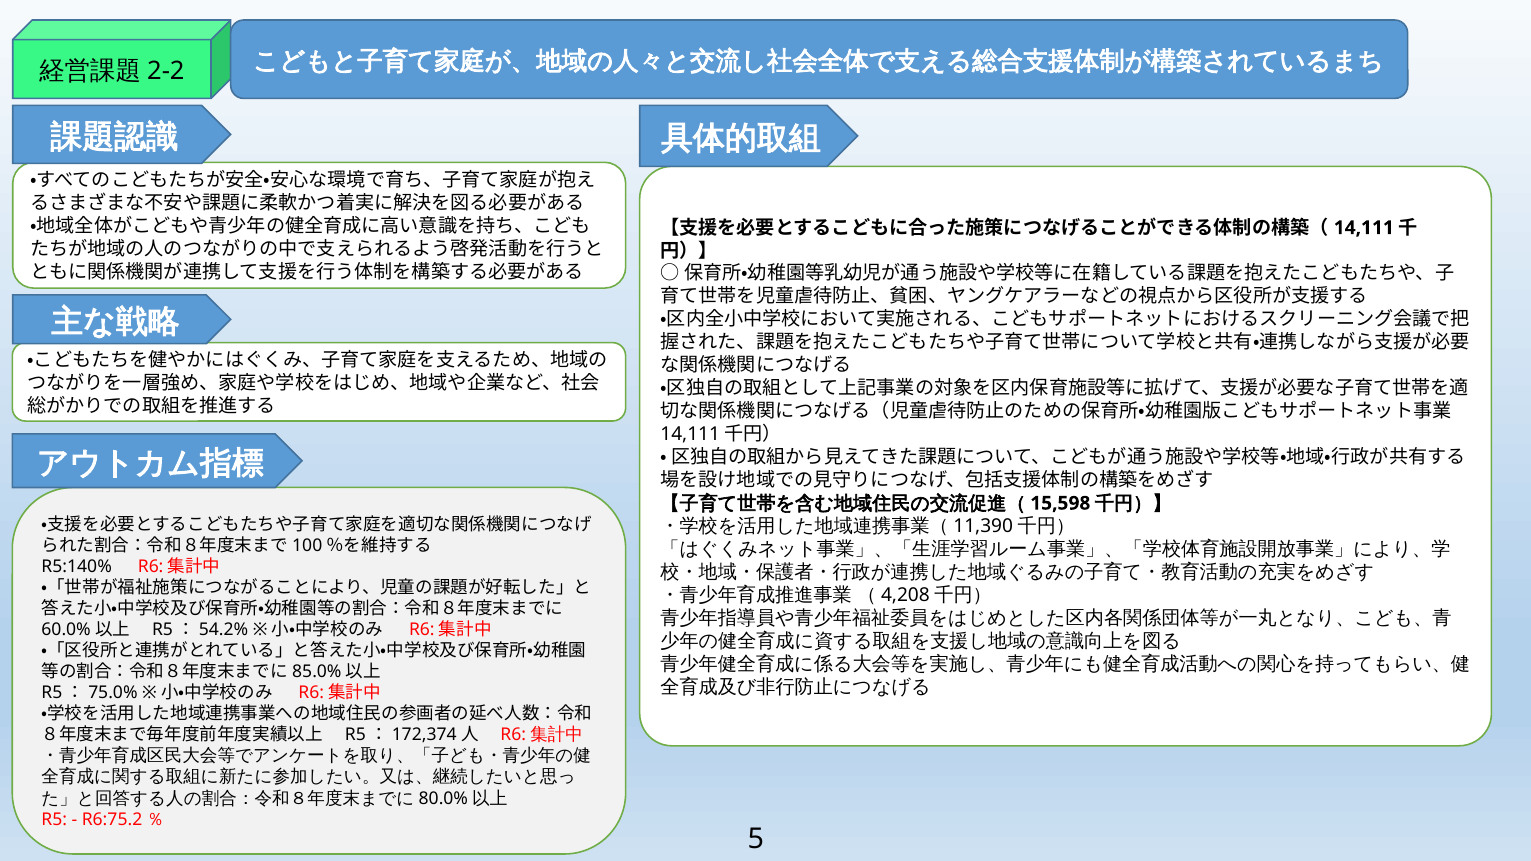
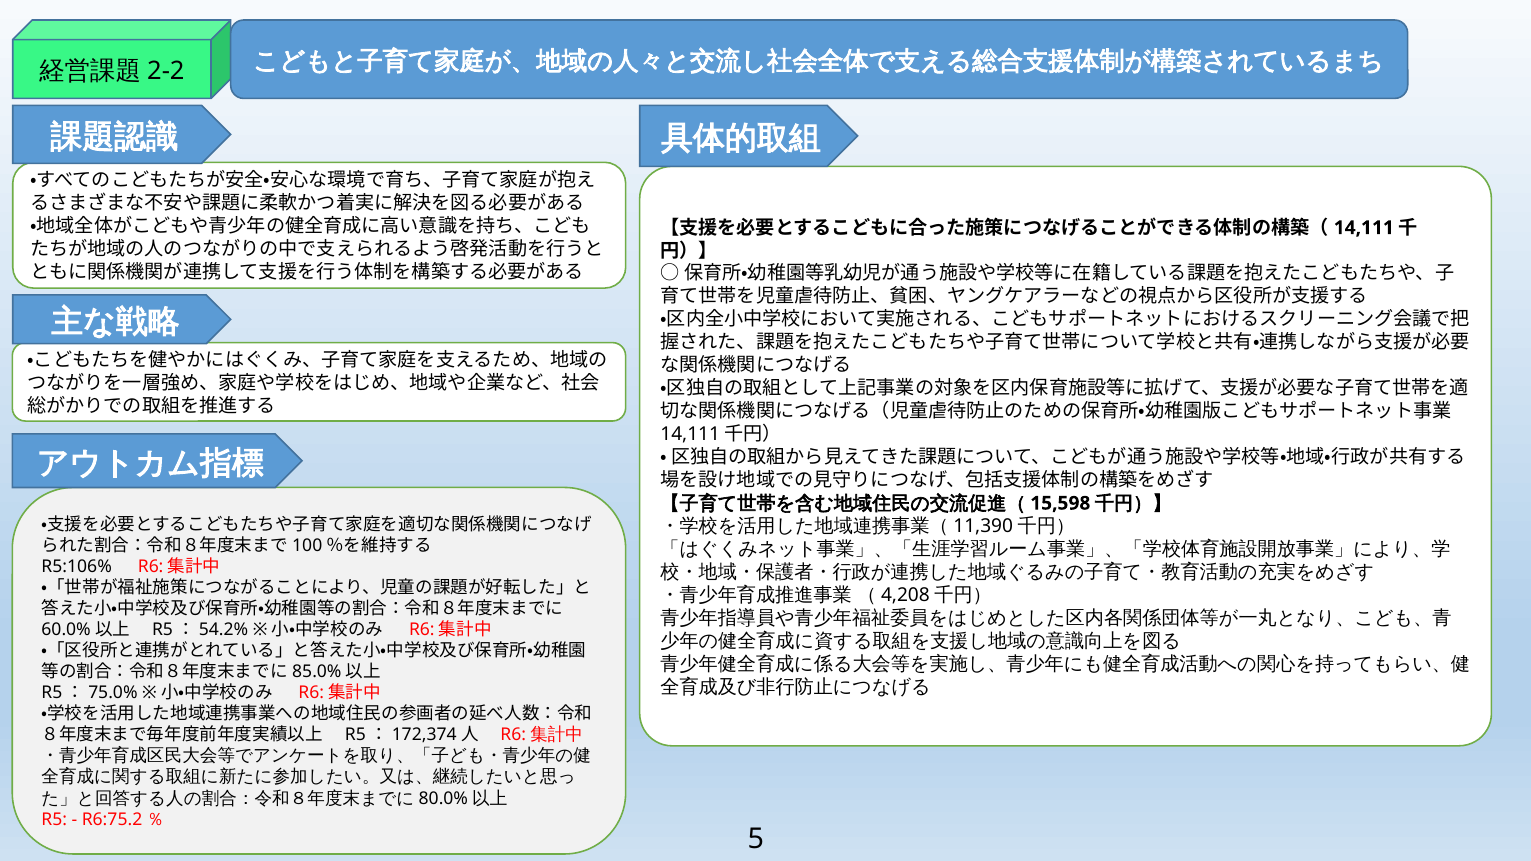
R5:140%: R5:140% -> R5:106%
